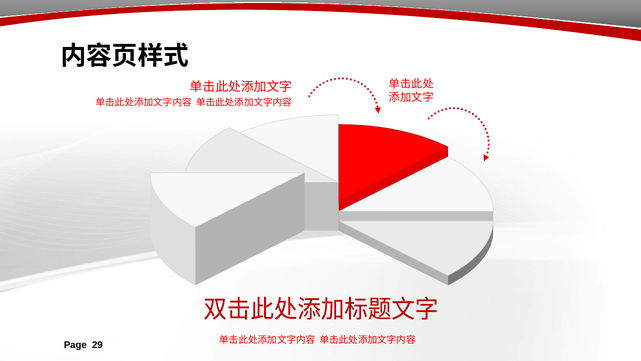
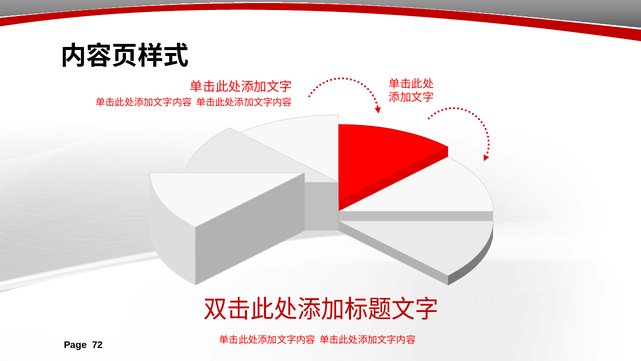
29: 29 -> 72
